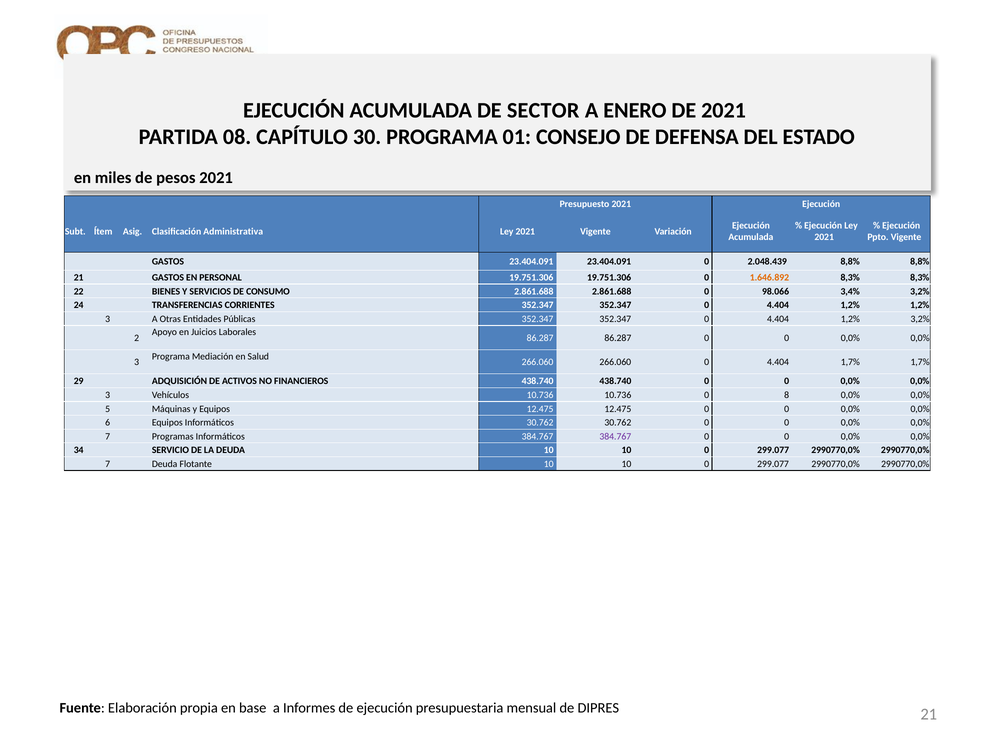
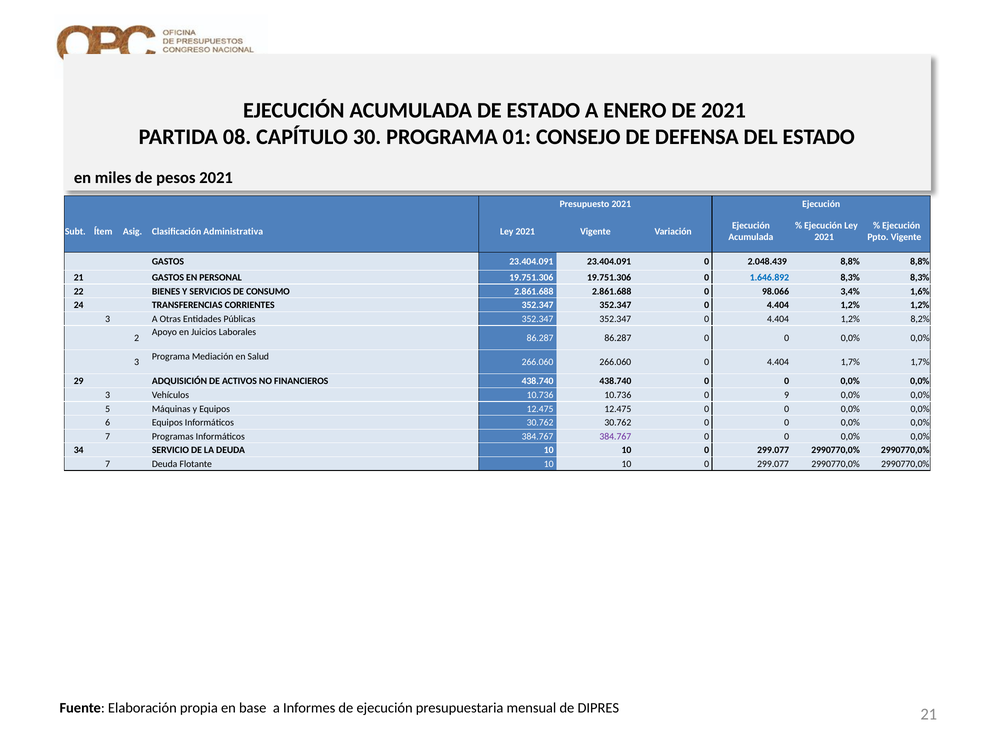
DE SECTOR: SECTOR -> ESTADO
1.646.892 colour: orange -> blue
3,4% 3,2%: 3,2% -> 1,6%
1,2% 3,2%: 3,2% -> 8,2%
8: 8 -> 9
